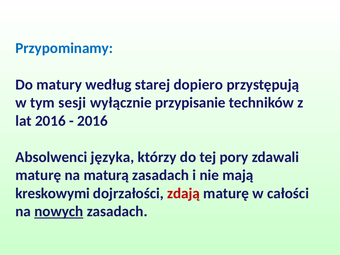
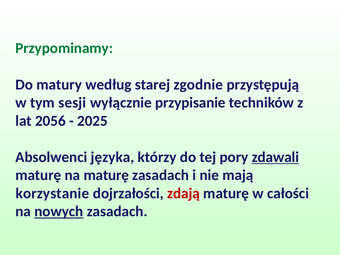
Przypominamy colour: blue -> green
dopiero: dopiero -> zgodnie
lat 2016: 2016 -> 2056
2016 at (92, 121): 2016 -> 2025
zdawali underline: none -> present
na maturą: maturą -> maturę
kreskowymi: kreskowymi -> korzystanie
